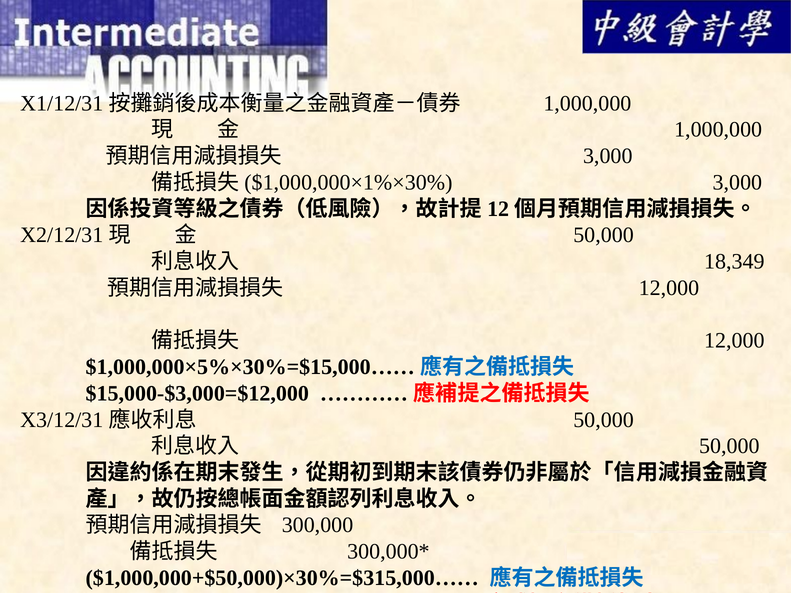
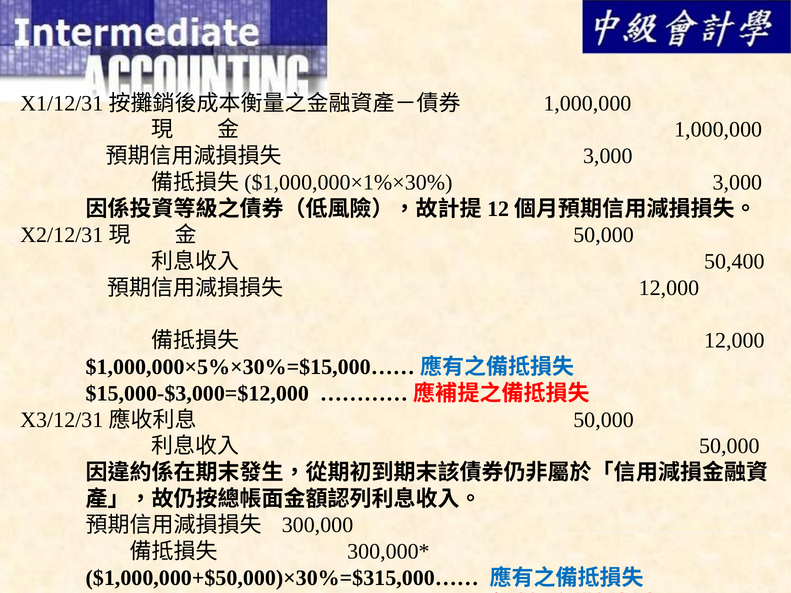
18,349: 18,349 -> 50,400
